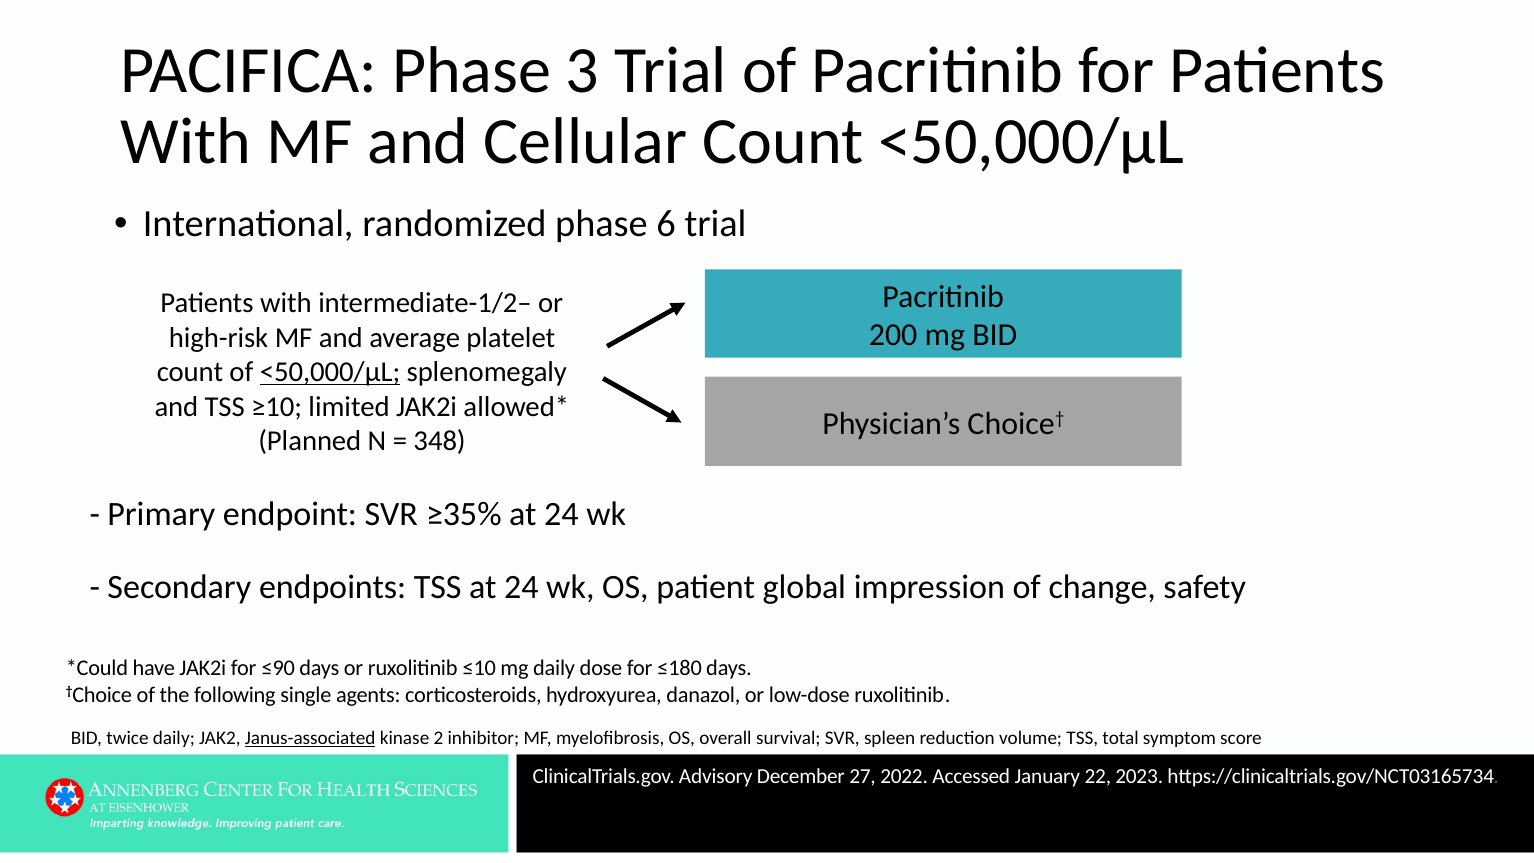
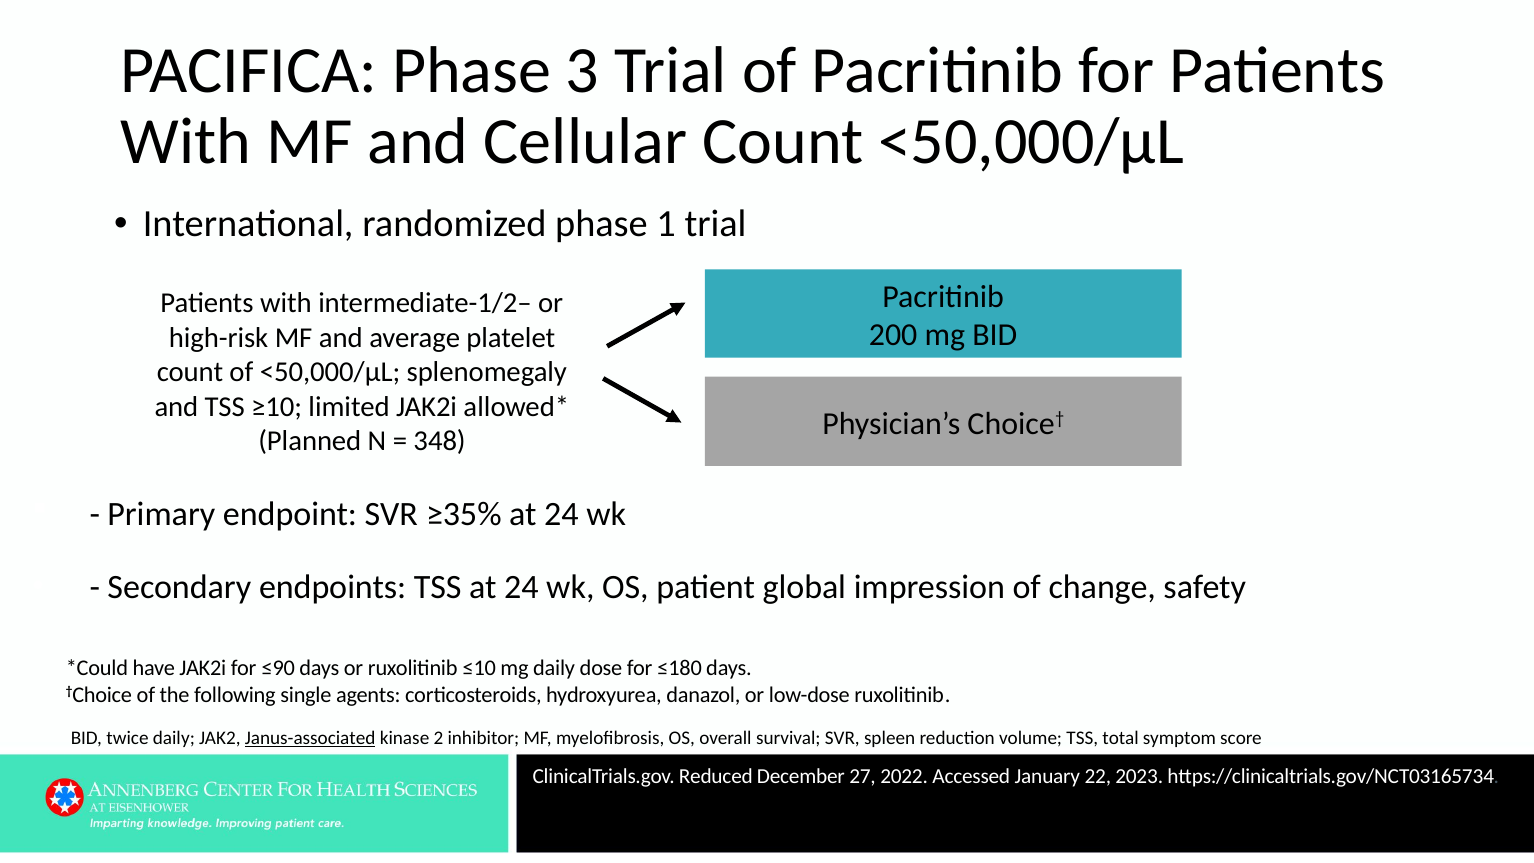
6: 6 -> 1
<50,000/µL at (330, 372) underline: present -> none
Advisory: Advisory -> Reduced
